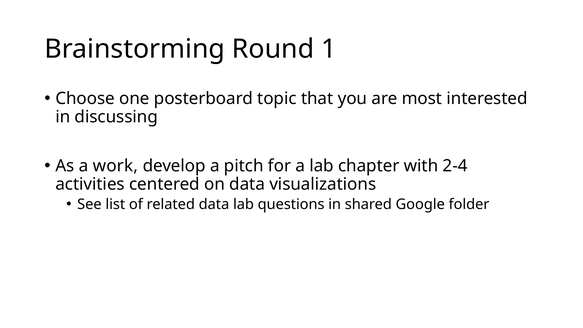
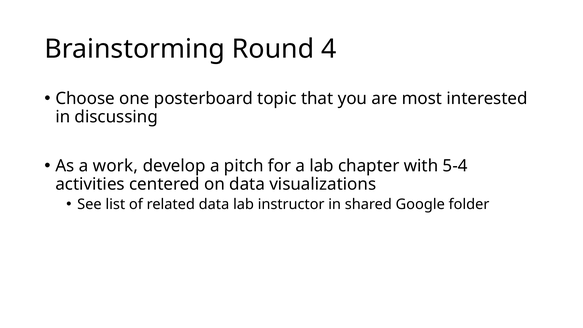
1: 1 -> 4
2-4: 2-4 -> 5-4
questions: questions -> instructor
